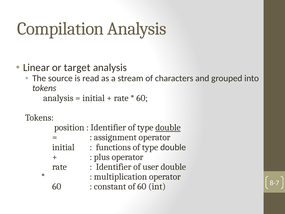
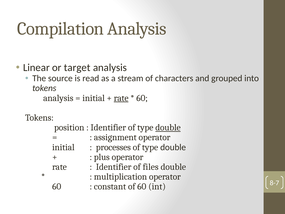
rate at (121, 98) underline: none -> present
functions: functions -> processes
user: user -> files
